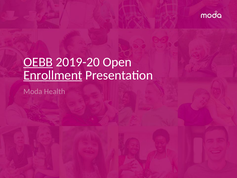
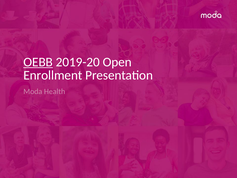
Enrollment underline: present -> none
